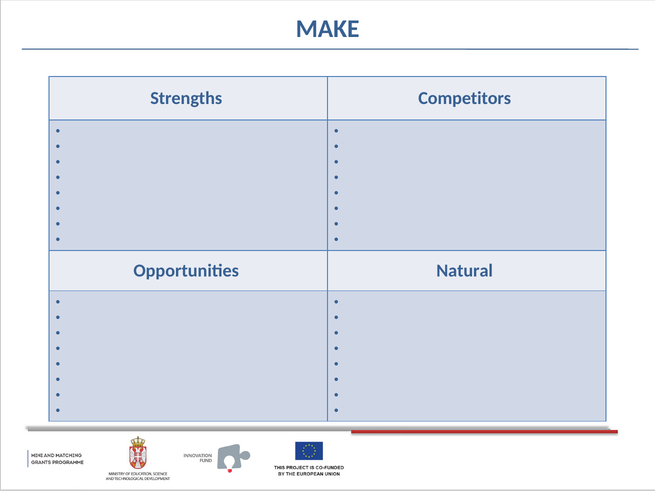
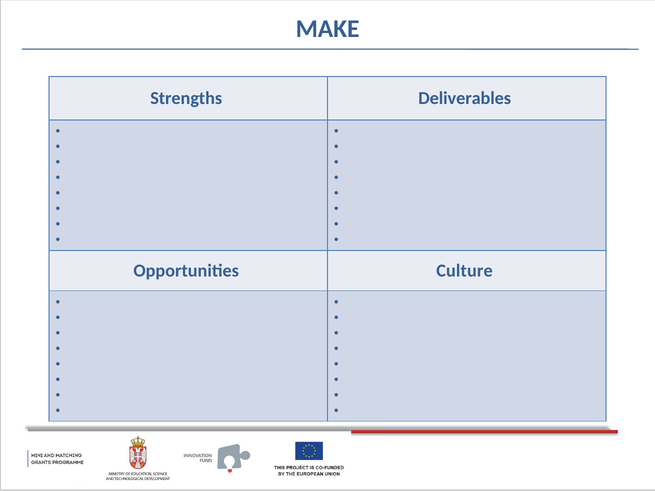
Competitors: Competitors -> Deliverables
Natural: Natural -> Culture
